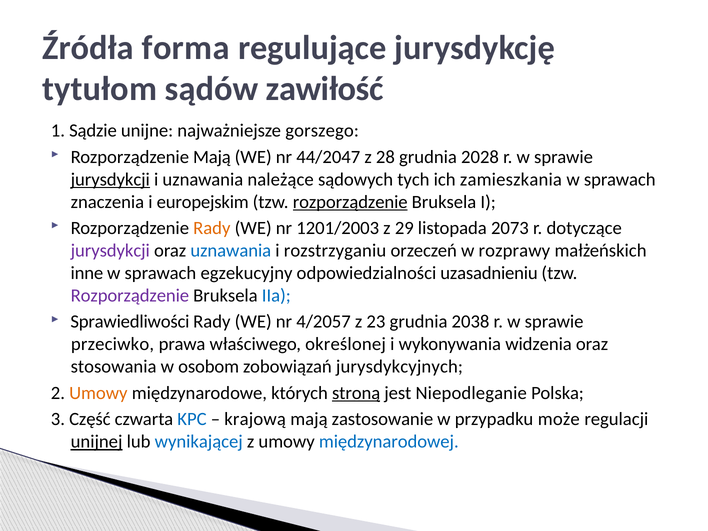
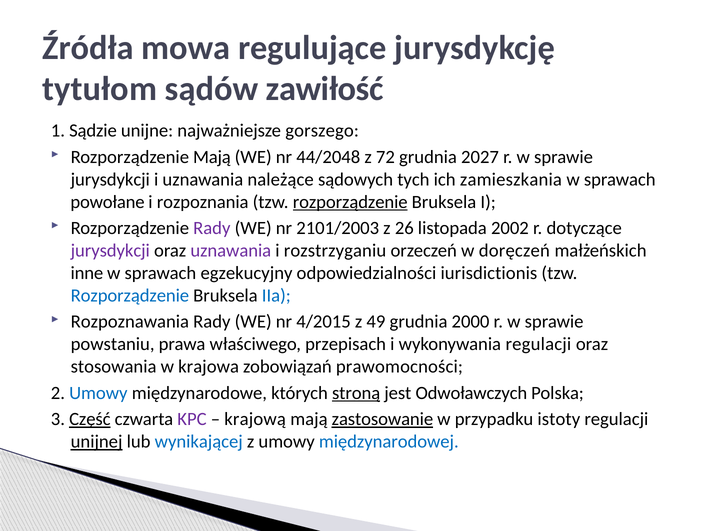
forma: forma -> mowa
44/2047: 44/2047 -> 44/2048
28: 28 -> 72
2028: 2028 -> 2027
jurysdykcji at (110, 179) underline: present -> none
znaczenia: znaczenia -> powołane
europejskim: europejskim -> rozpoznania
Rady at (212, 228) colour: orange -> purple
1201/2003: 1201/2003 -> 2101/2003
29: 29 -> 26
2073: 2073 -> 2002
uznawania at (231, 251) colour: blue -> purple
rozprawy: rozprawy -> doręczeń
uzasadnieniu: uzasadnieniu -> iurisdictionis
Rozporządzenie at (130, 295) colour: purple -> blue
Sprawiedliwości: Sprawiedliwości -> Rozpoznawania
4/2057: 4/2057 -> 4/2015
23: 23 -> 49
2038: 2038 -> 2000
przeciwko: przeciwko -> powstaniu
określonej: określonej -> przepisach
wykonywania widzenia: widzenia -> regulacji
osobom: osobom -> krajowa
jurysdykcyjnych: jurysdykcyjnych -> prawomocności
Umowy at (98, 393) colour: orange -> blue
Niepodleganie: Niepodleganie -> Odwoławczych
Część underline: none -> present
KPC colour: blue -> purple
zastosowanie underline: none -> present
może: może -> istoty
